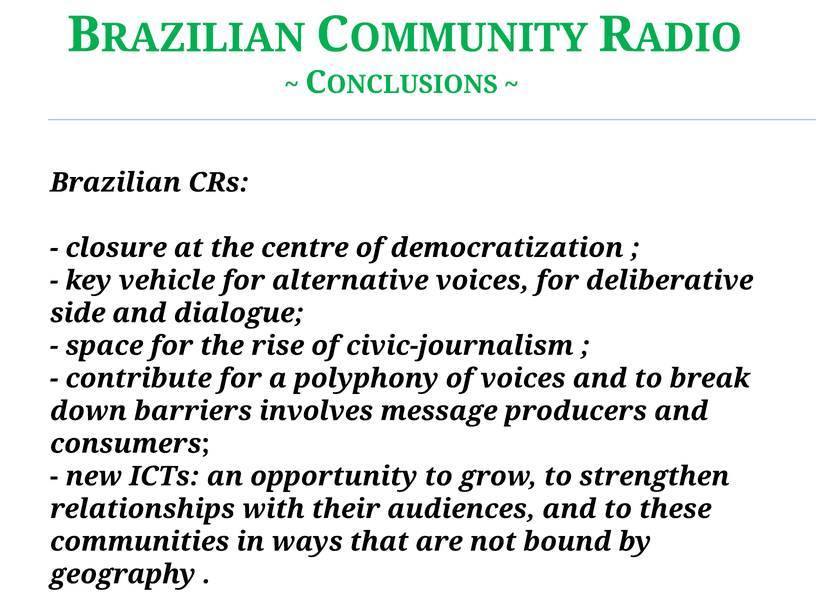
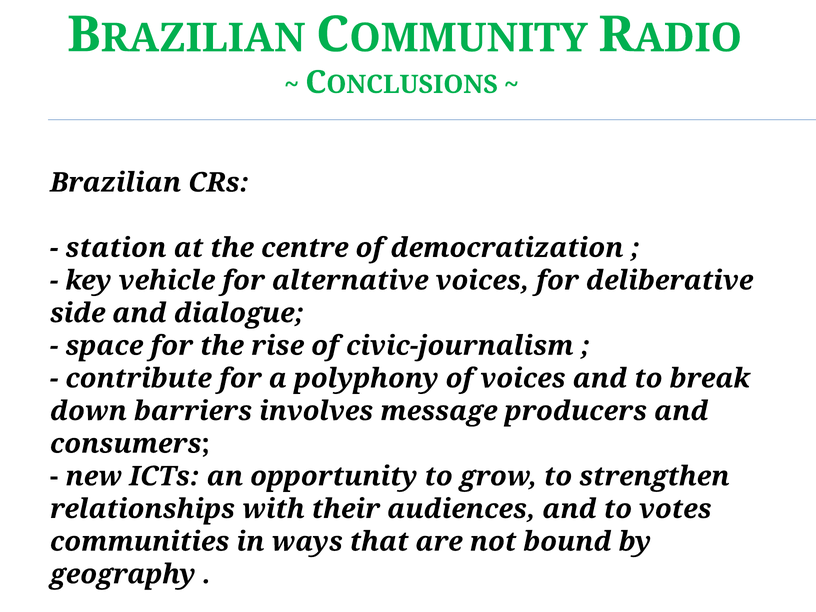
closure: closure -> station
these: these -> votes
